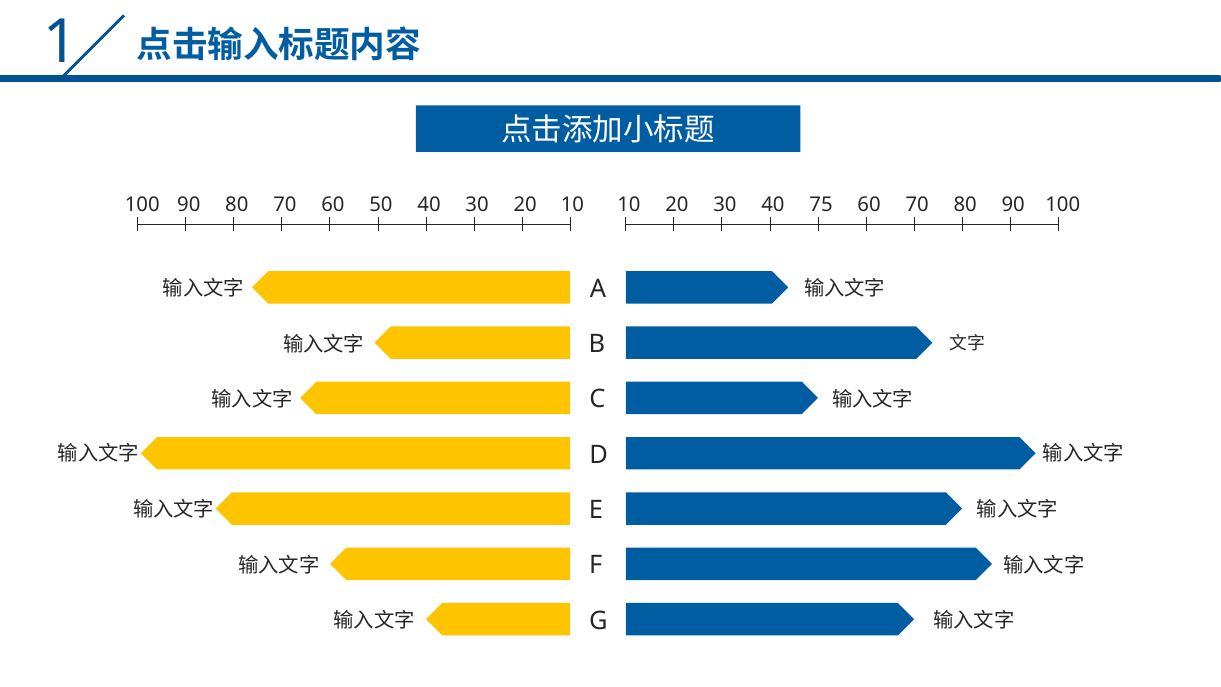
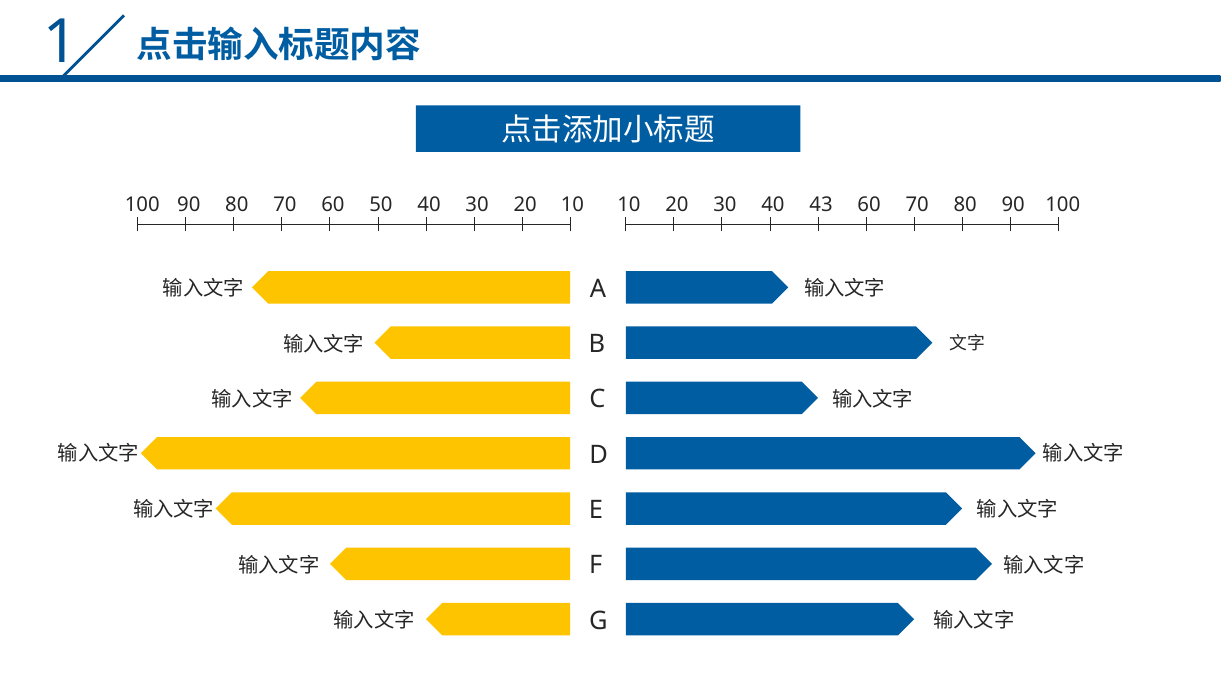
75: 75 -> 43
